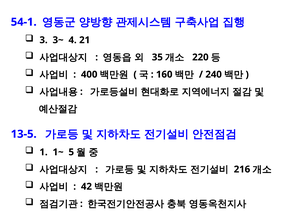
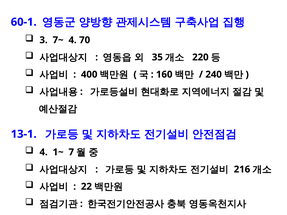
54-1: 54-1 -> 60-1
3~: 3~ -> 7~
21: 21 -> 70
13-5: 13-5 -> 13-1
1 at (44, 152): 1 -> 4
5: 5 -> 7
42: 42 -> 22
